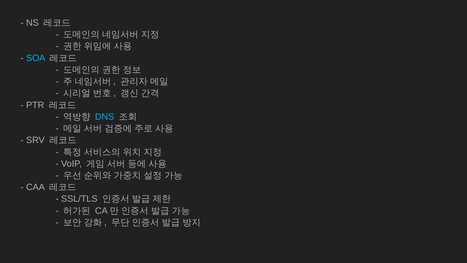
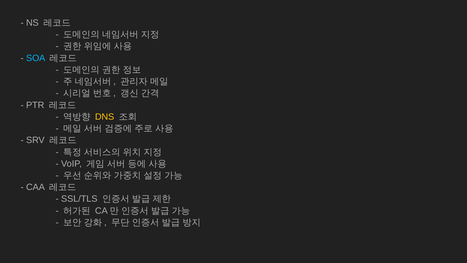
DNS colour: light blue -> yellow
